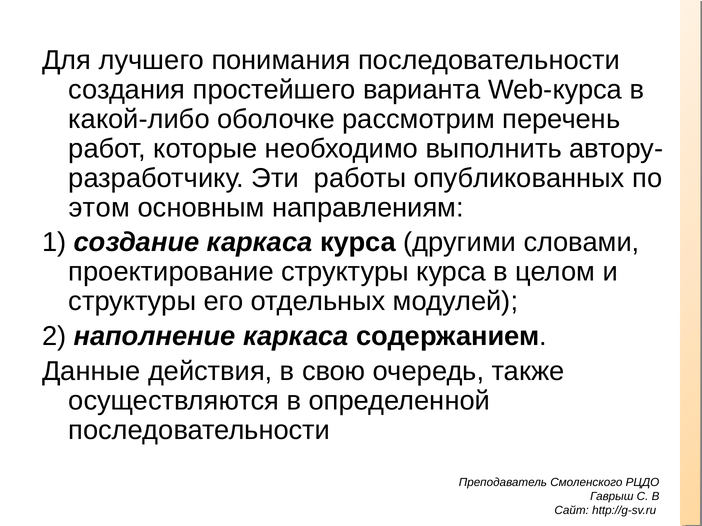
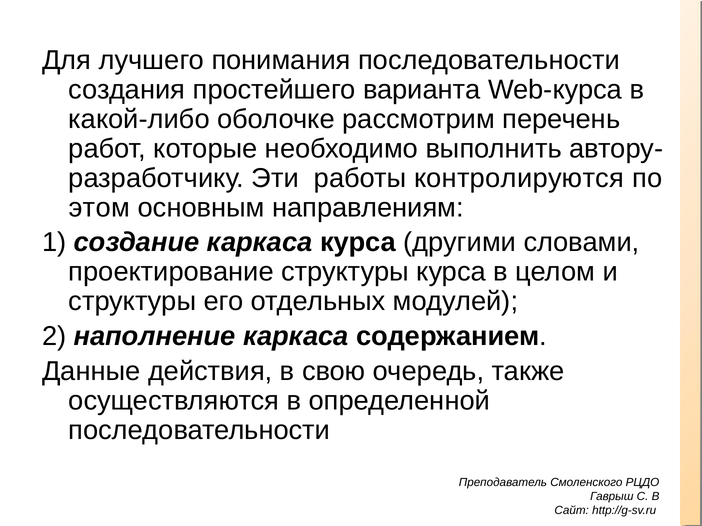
опубликованных: опубликованных -> контролируются
